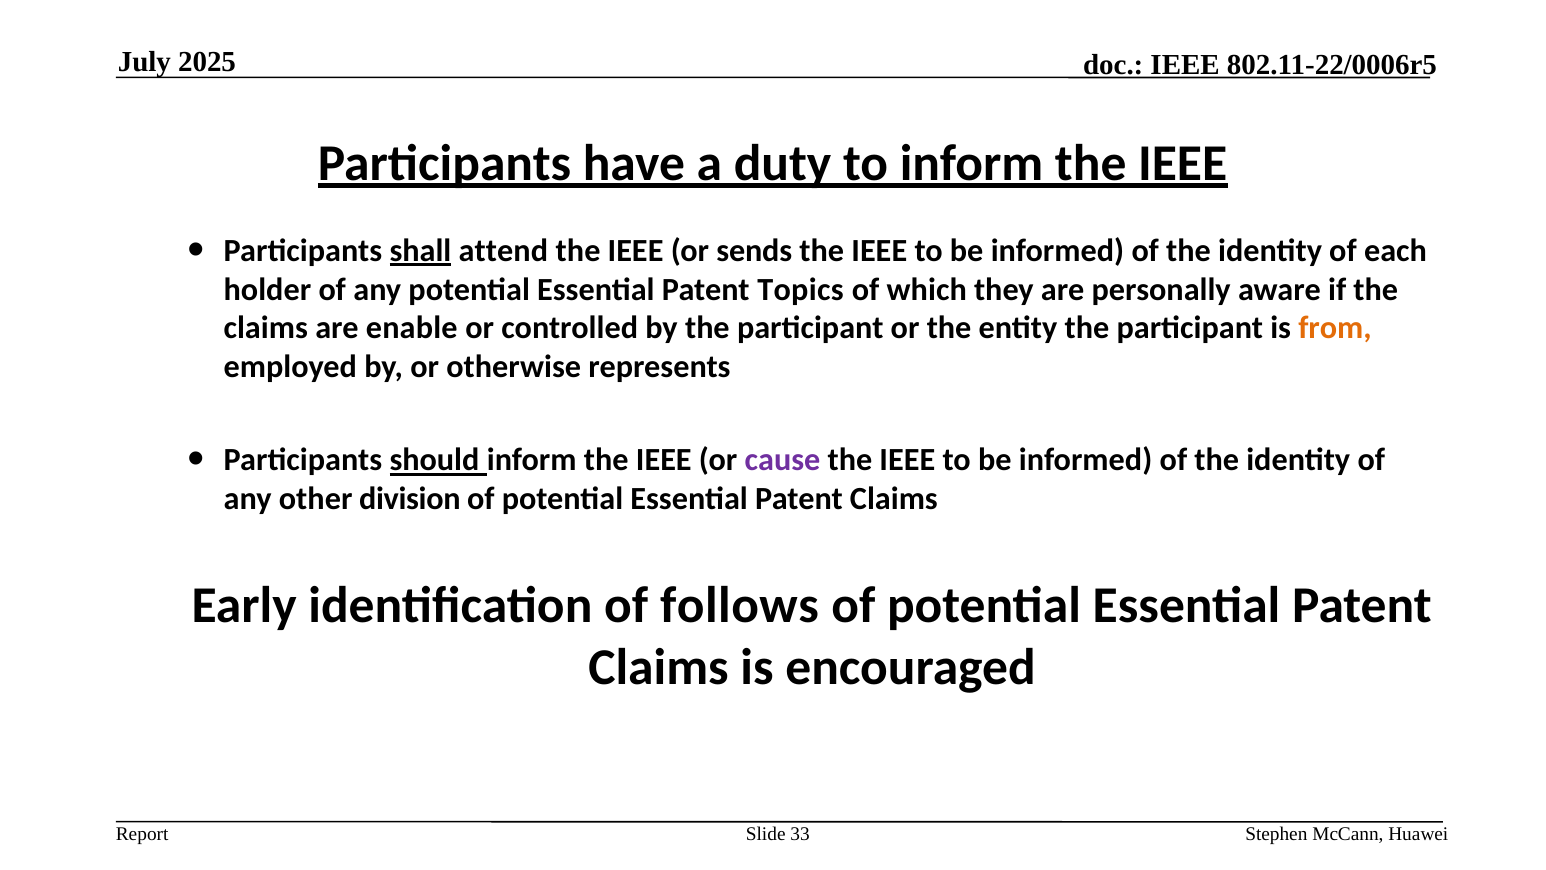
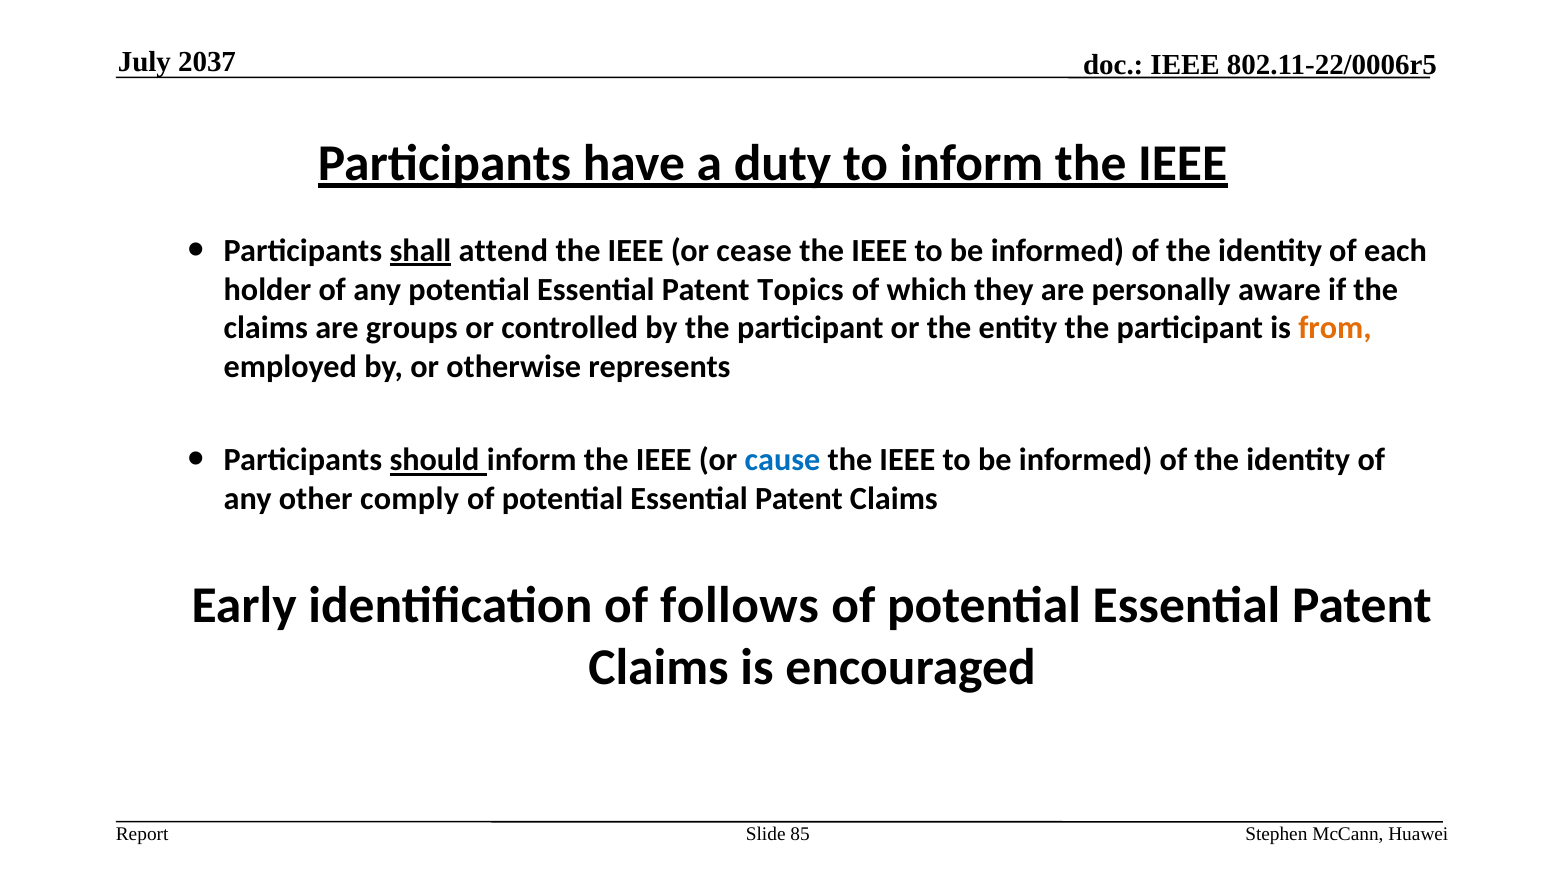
2025: 2025 -> 2037
sends: sends -> cease
enable: enable -> groups
cause colour: purple -> blue
division: division -> comply
33: 33 -> 85
